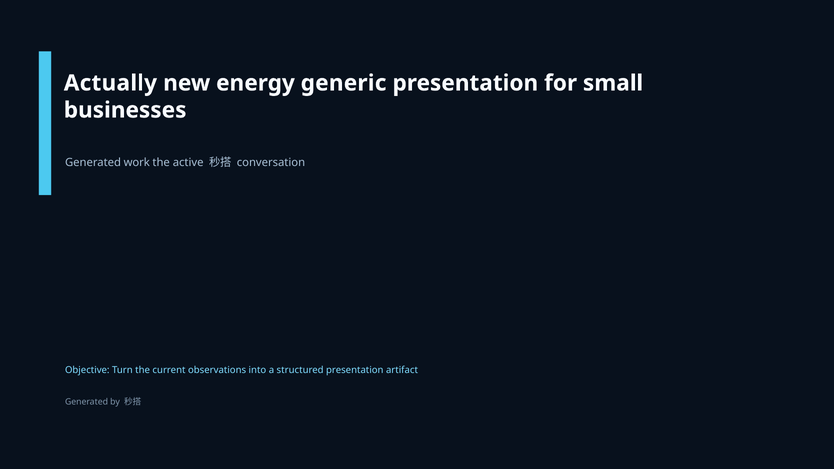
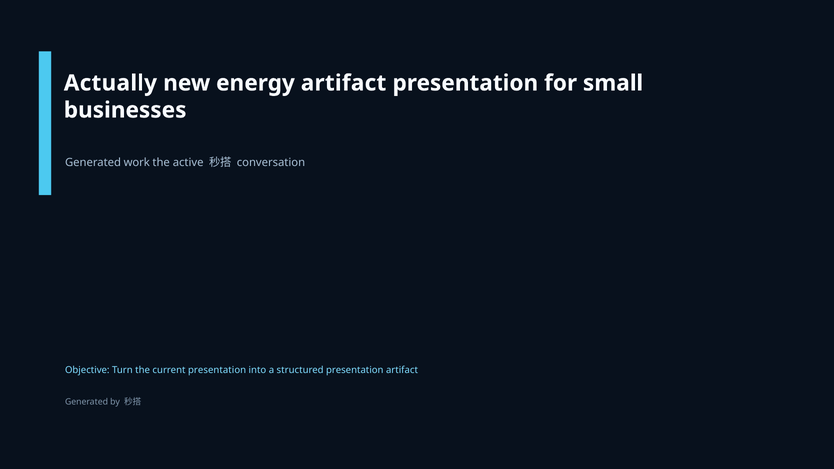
energy generic: generic -> artifact
current observations: observations -> presentation
